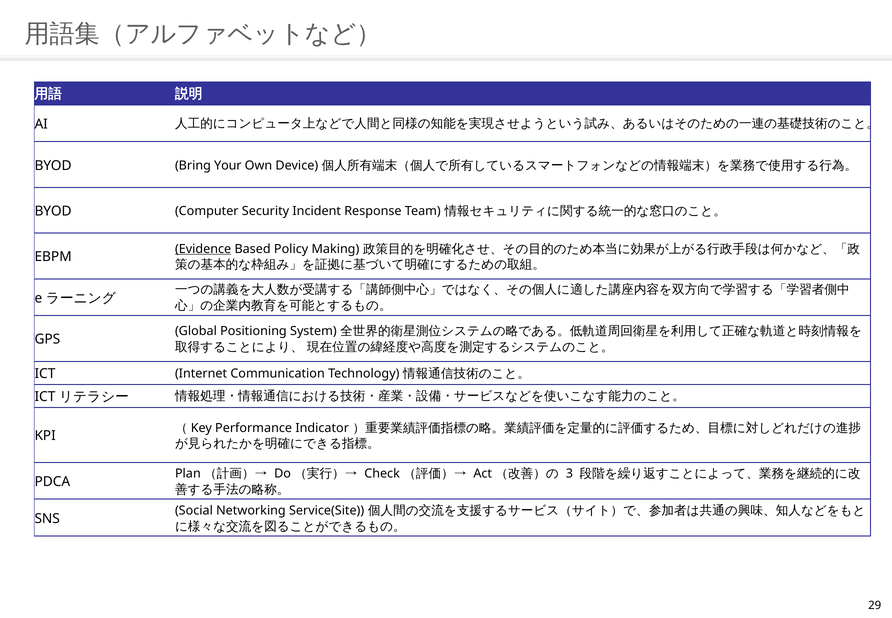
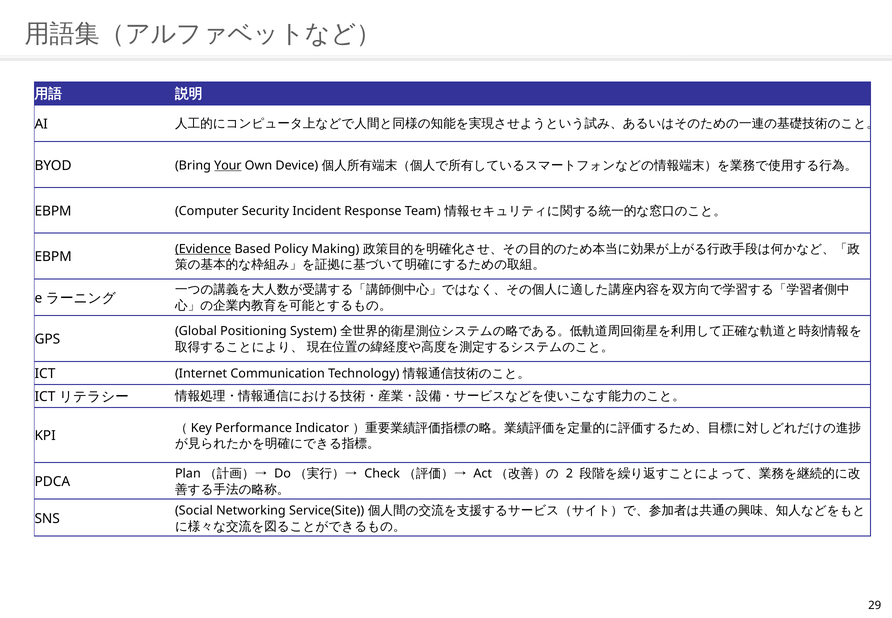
Your underline: none -> present
BYOD at (53, 211): BYOD -> EBPM
3: 3 -> 2
